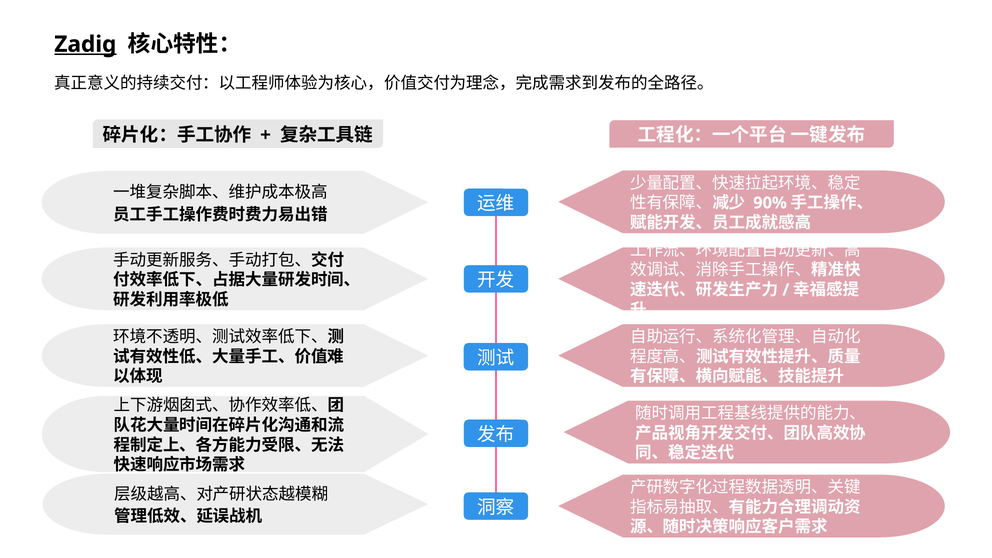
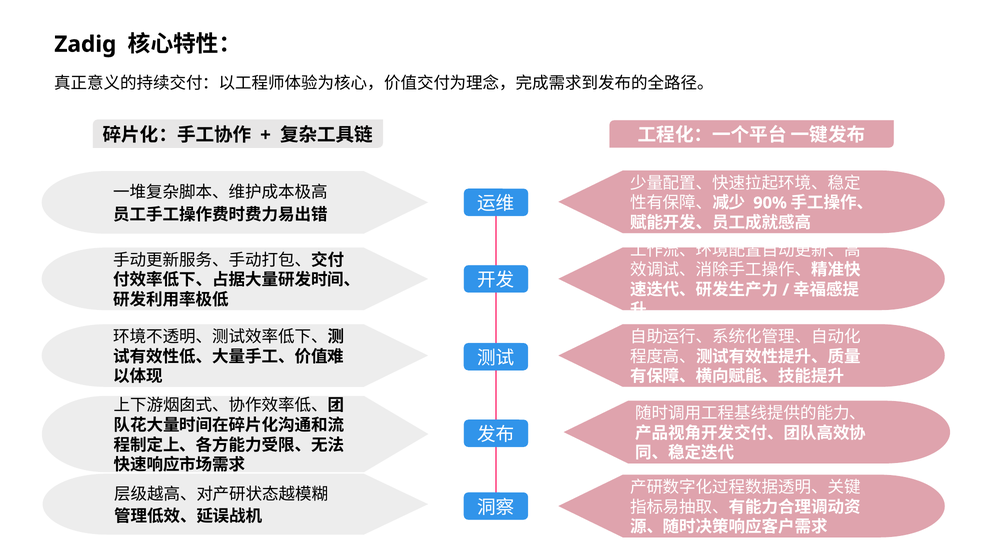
Zadig underline: present -> none
